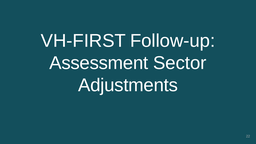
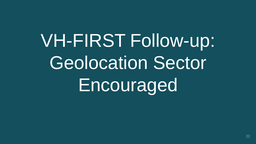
Assessment: Assessment -> Geolocation
Adjustments: Adjustments -> Encouraged
